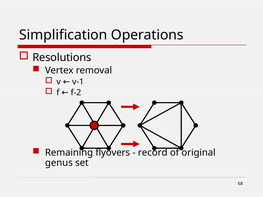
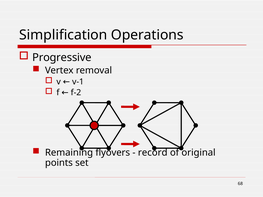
Resolutions: Resolutions -> Progressive
genus: genus -> points
